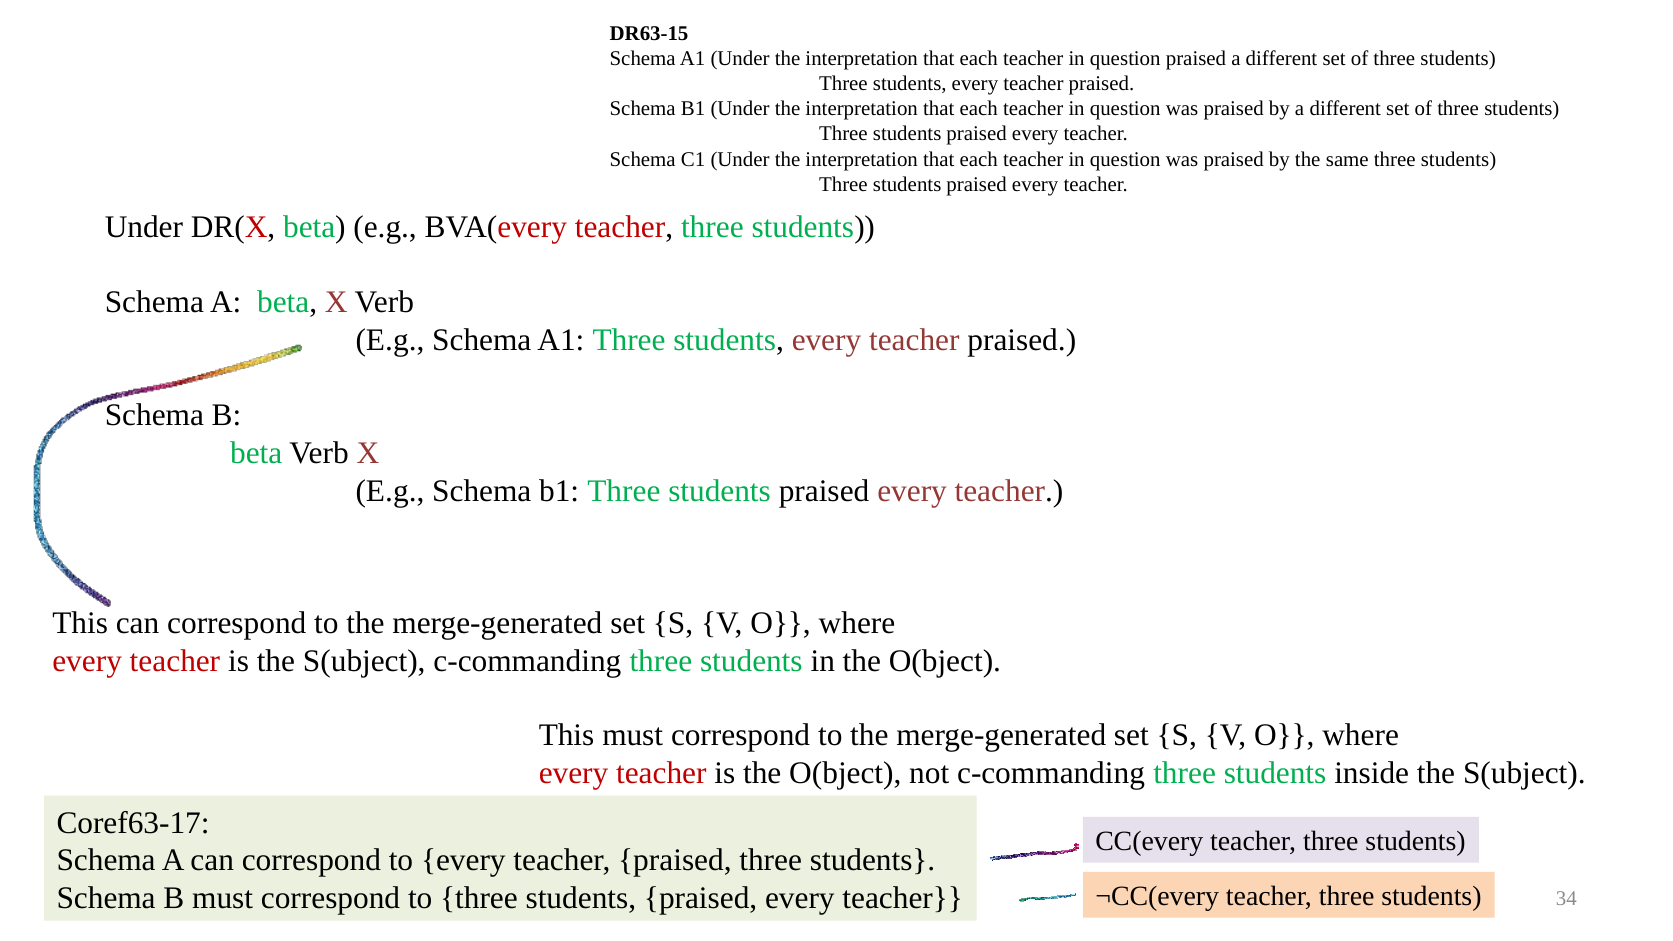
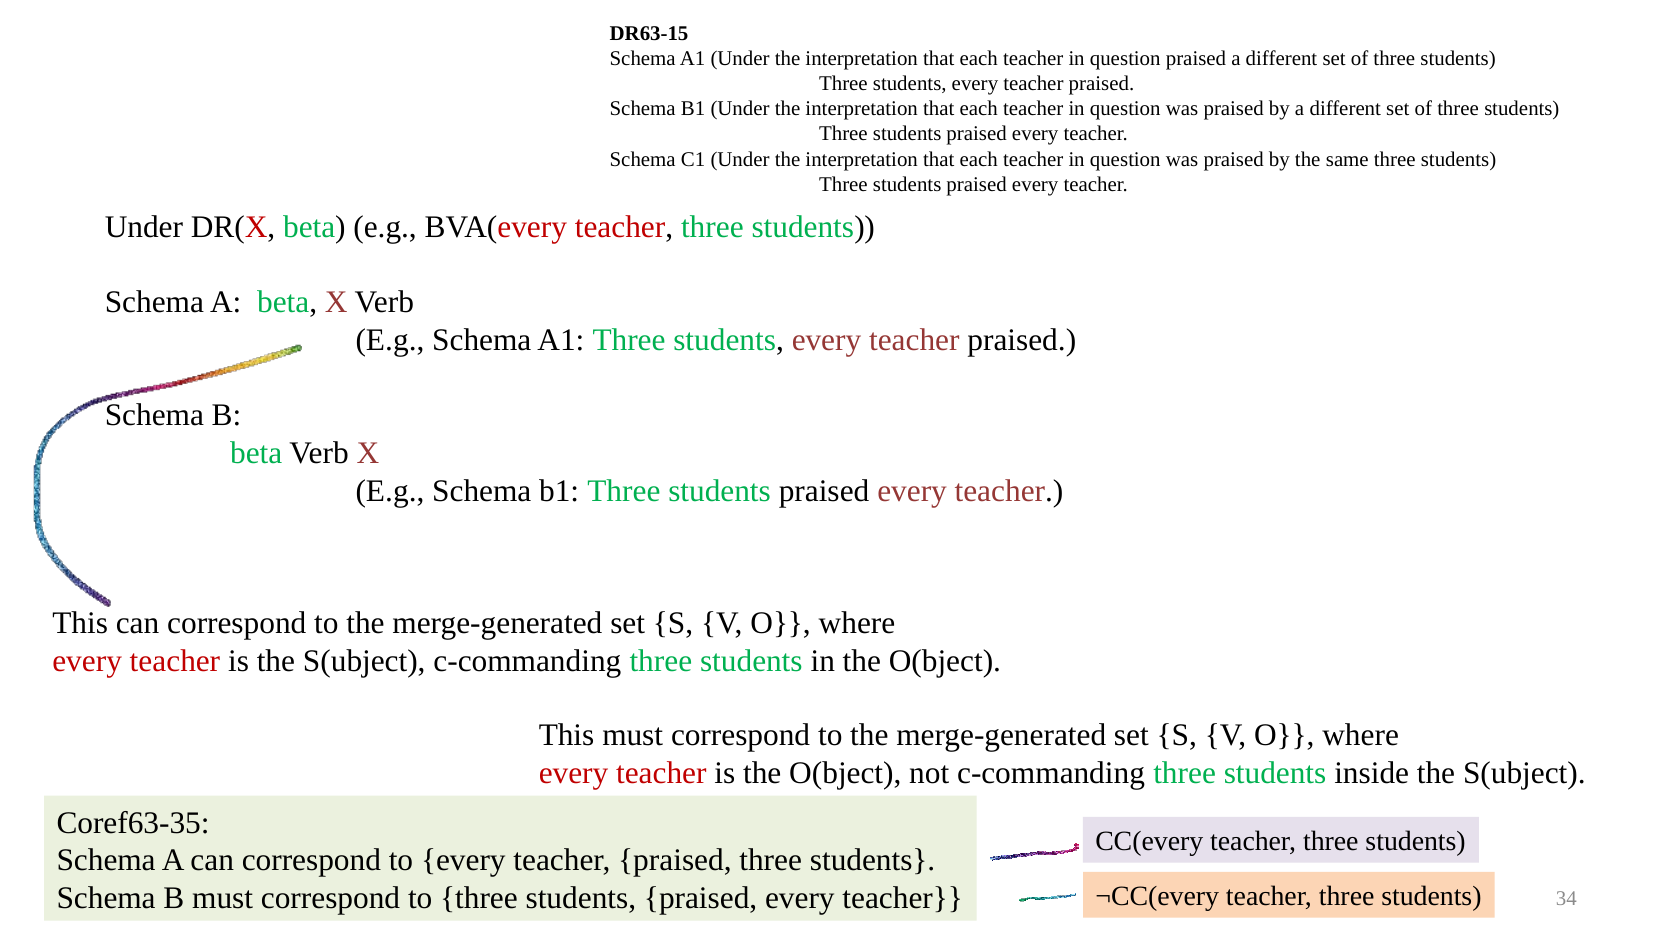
Coref63-17: Coref63-17 -> Coref63-35
